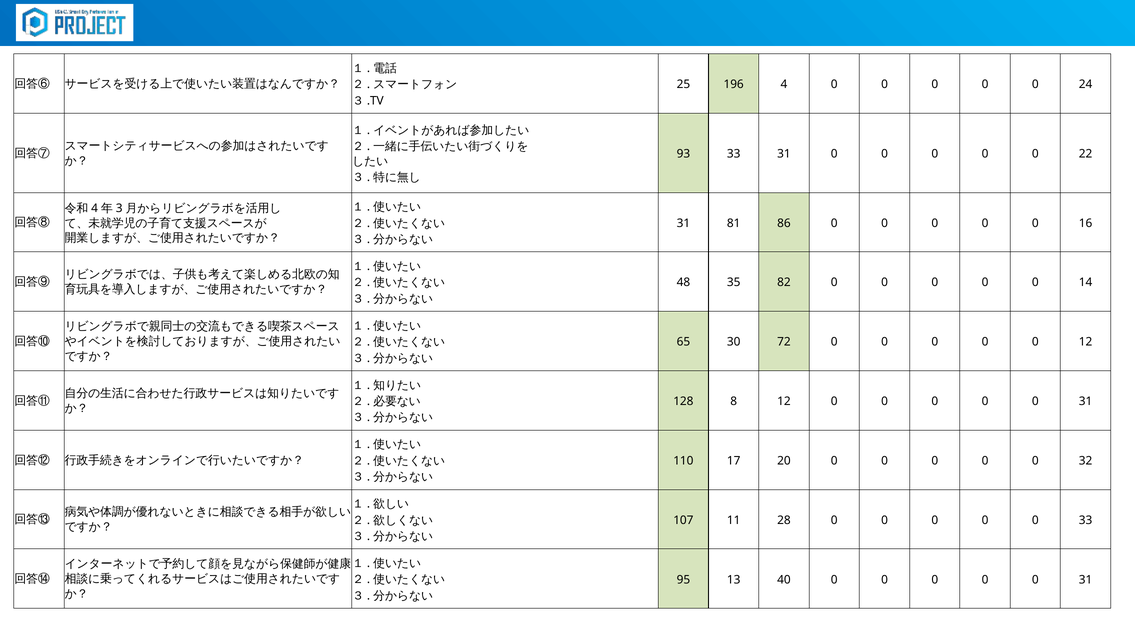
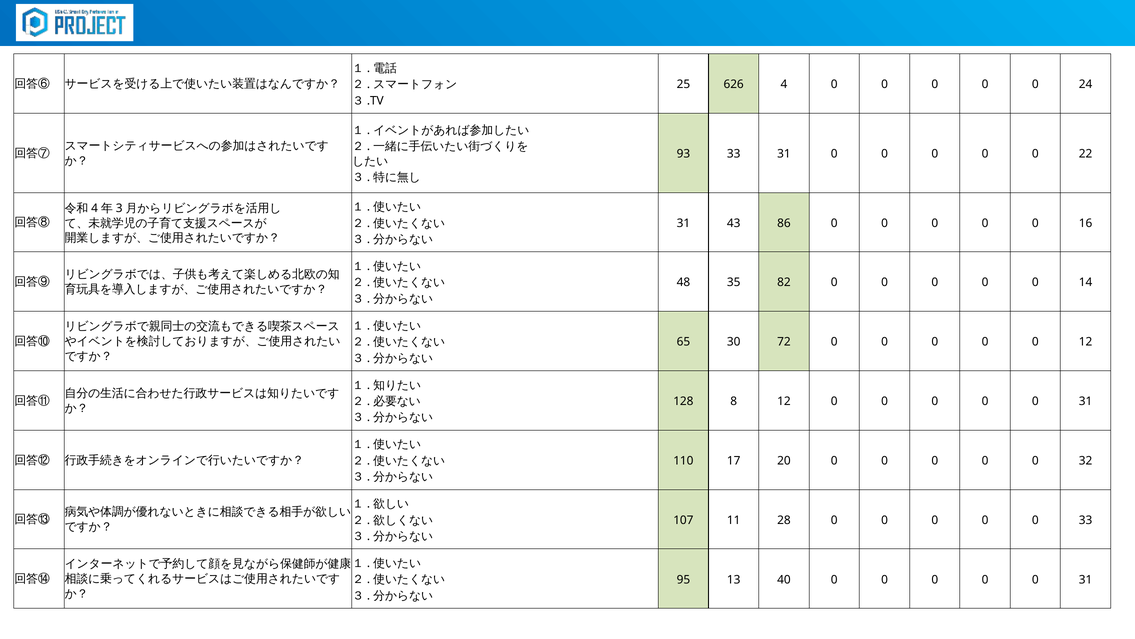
196: 196 -> 626
81: 81 -> 43
